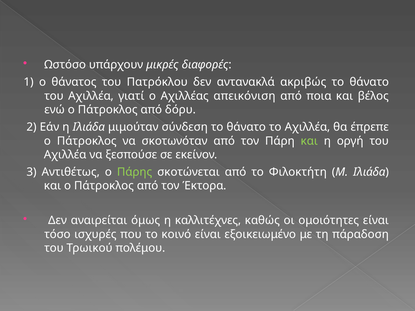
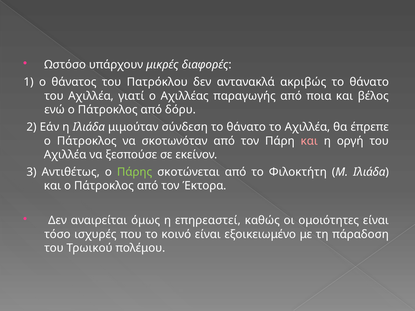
απεικόνιση: απεικόνιση -> παραγωγής
και at (309, 141) colour: light green -> pink
καλλιτέχνες: καλλιτέχνες -> επηρεαστεί
